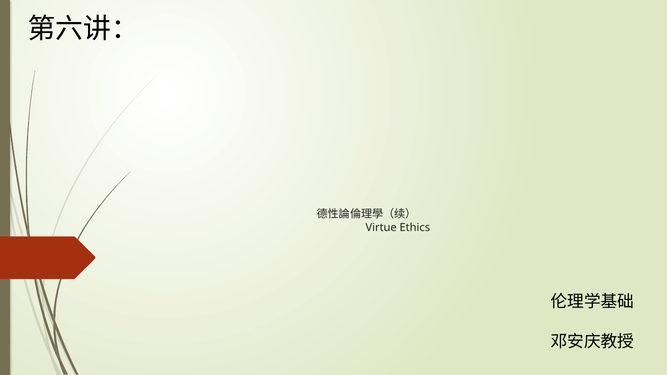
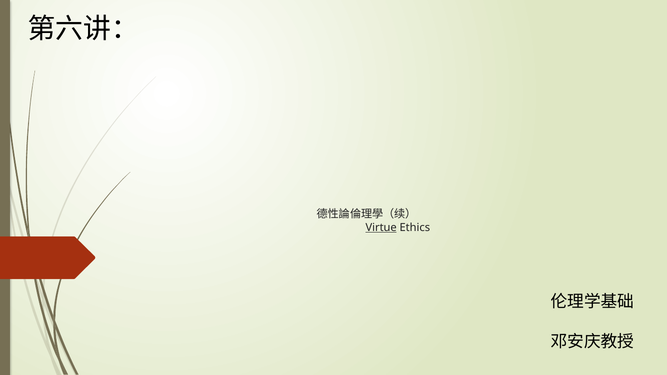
Virtue underline: none -> present
